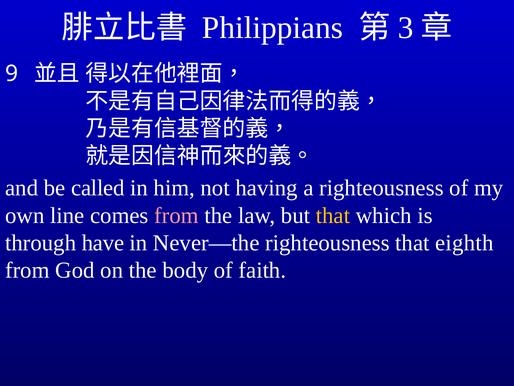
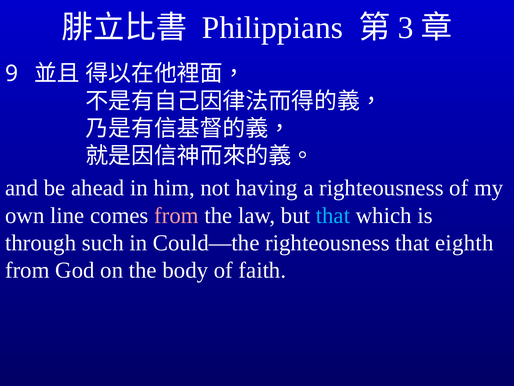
called: called -> ahead
that at (333, 215) colour: yellow -> light blue
have: have -> such
Never—the: Never—the -> Could—the
